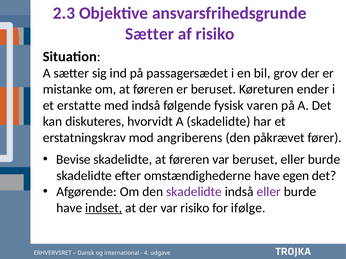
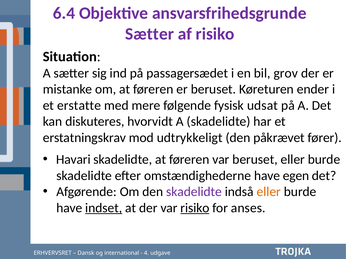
2.3: 2.3 -> 6.4
med indså: indså -> mere
varen: varen -> udsat
angriberens: angriberens -> udtrykkeligt
Bevise: Bevise -> Havari
eller at (269, 192) colour: purple -> orange
risiko at (195, 208) underline: none -> present
ifølge: ifølge -> anses
